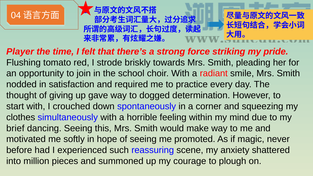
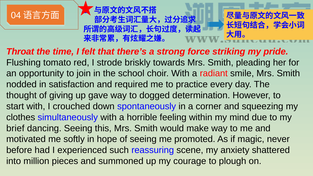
Player: Player -> Throat
